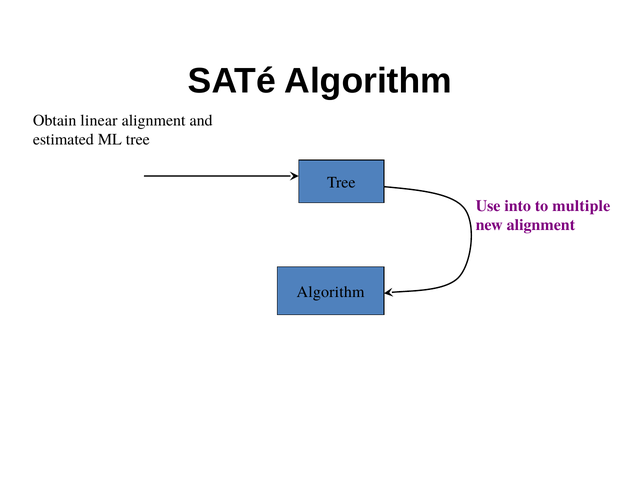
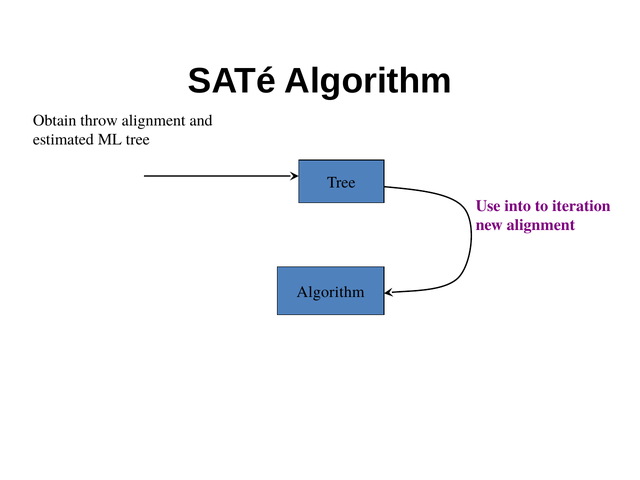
linear: linear -> throw
multiple: multiple -> iteration
